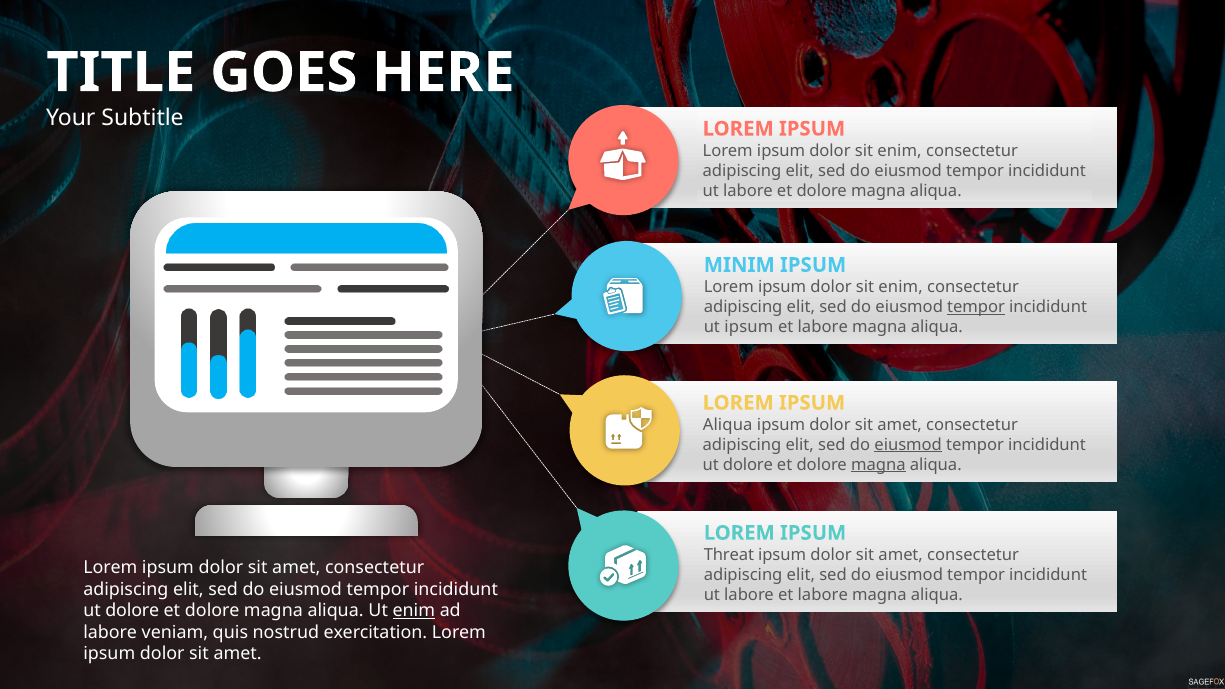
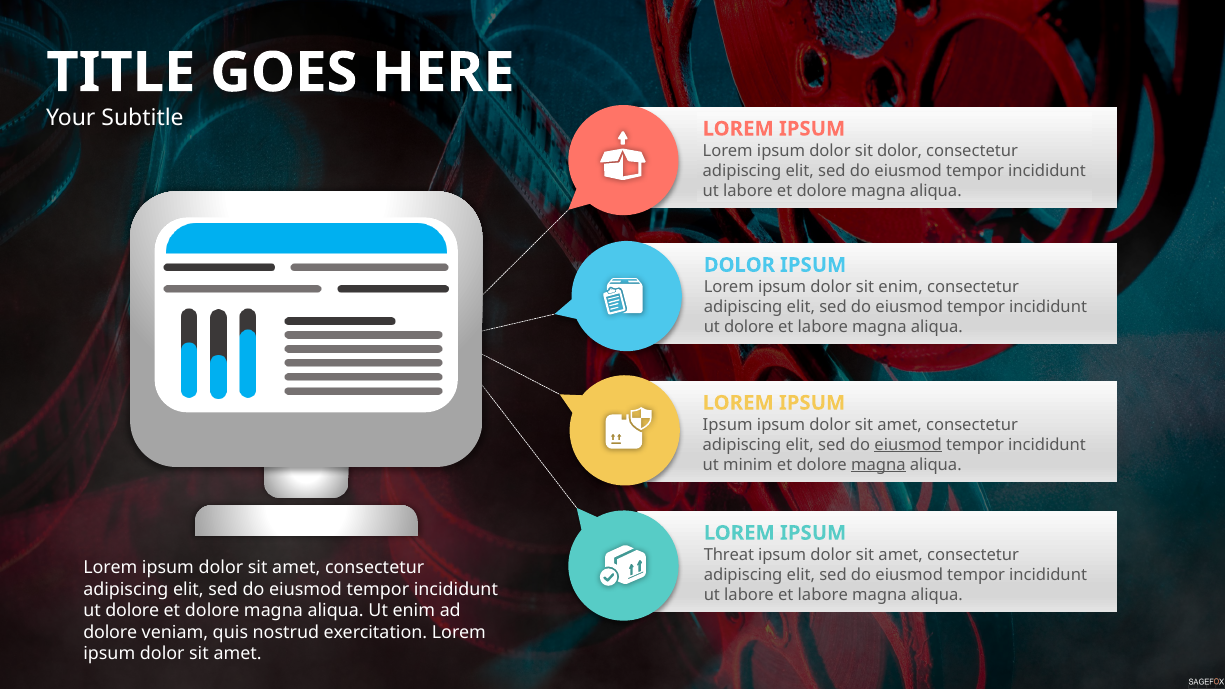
enim at (900, 151): enim -> dolor
MINIM at (739, 265): MINIM -> DOLOR
tempor at (976, 307) underline: present -> none
ipsum at (749, 327): ipsum -> dolore
Aliqua at (728, 425): Aliqua -> Ipsum
dolore at (748, 465): dolore -> minim
enim at (414, 611) underline: present -> none
labore at (110, 632): labore -> dolore
